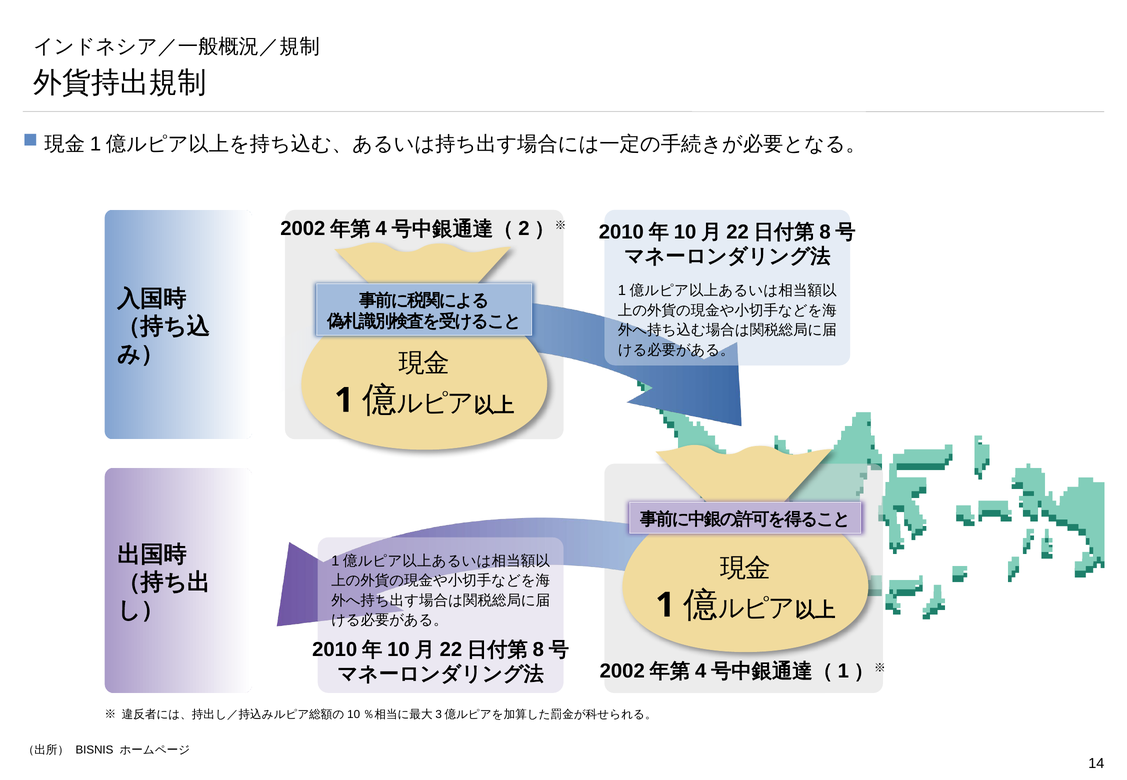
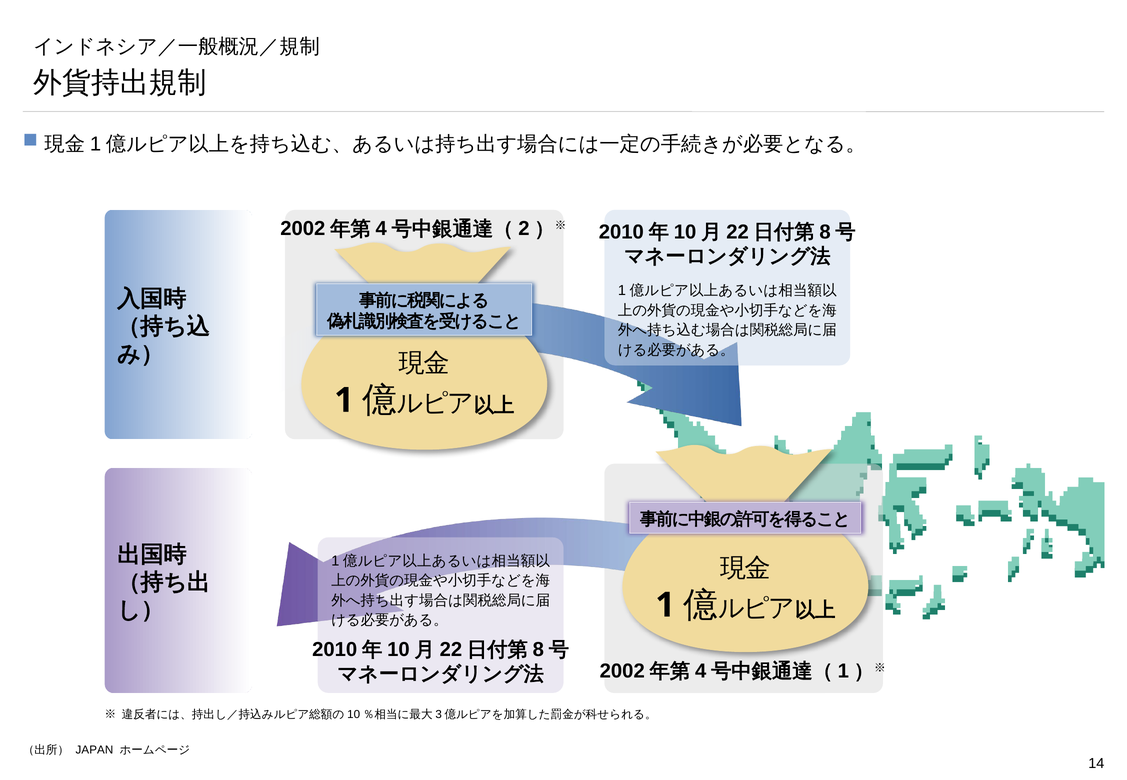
BISNIS: BISNIS -> JAPAN
